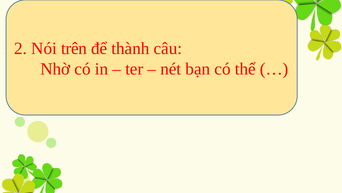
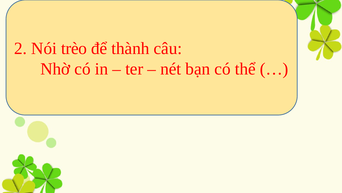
trên: trên -> trèo
